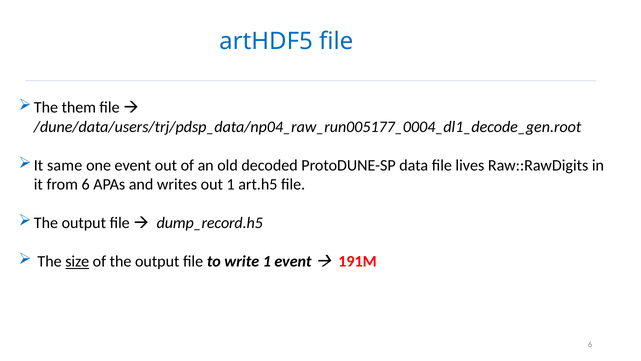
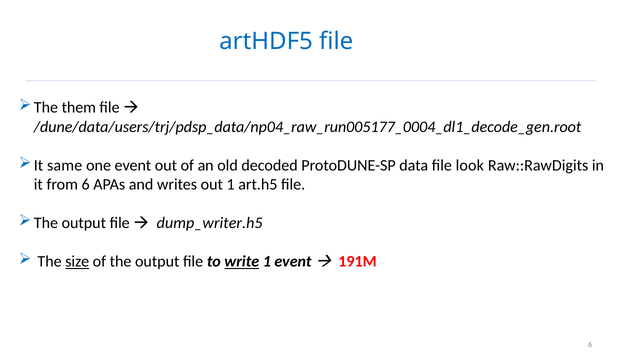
lives: lives -> look
dump_record.h5: dump_record.h5 -> dump_writer.h5
write underline: none -> present
